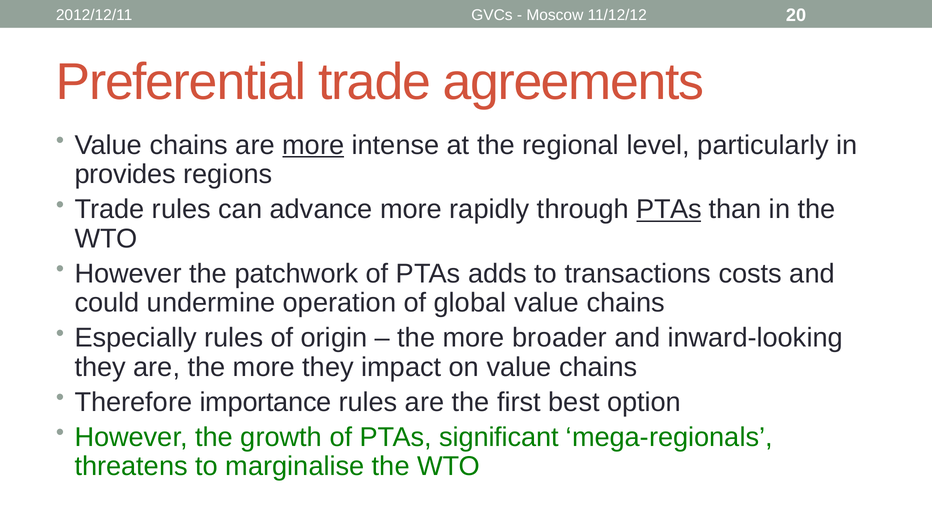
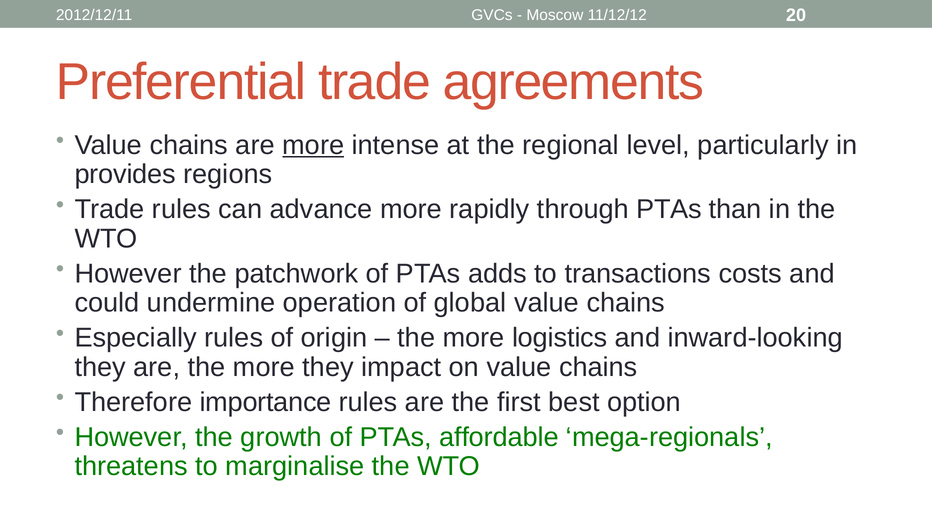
PTAs at (669, 209) underline: present -> none
broader: broader -> logistics
significant: significant -> affordable
